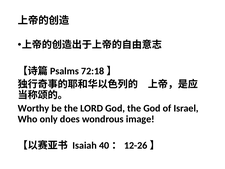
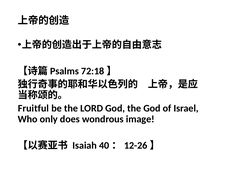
Worthy: Worthy -> Fruitful
